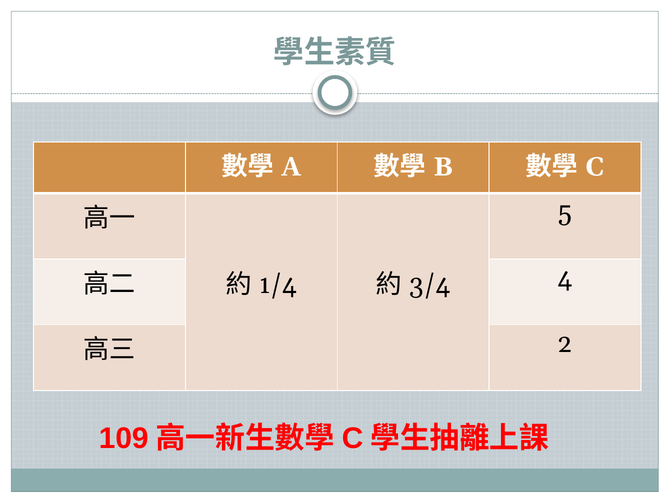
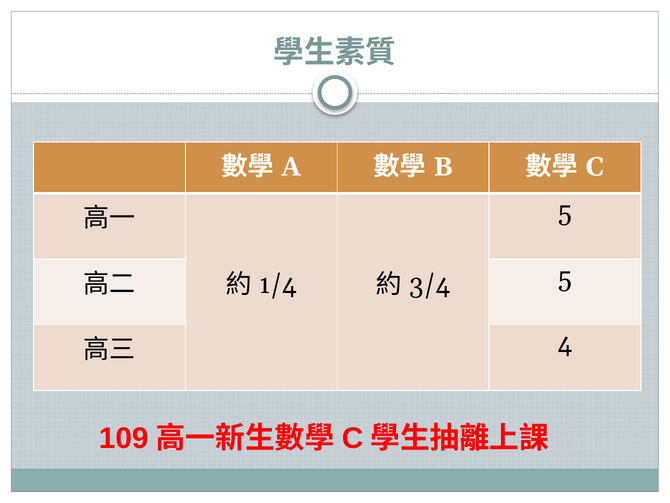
4 at (565, 278): 4 -> 5
2: 2 -> 4
